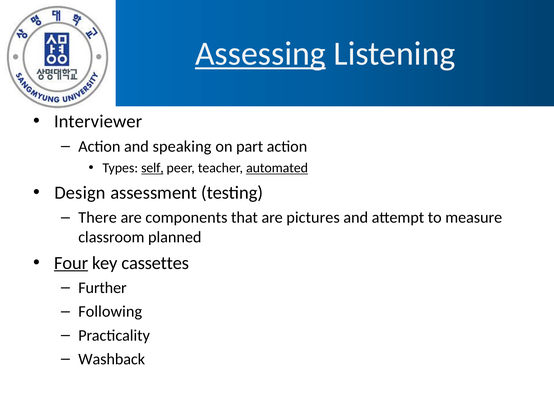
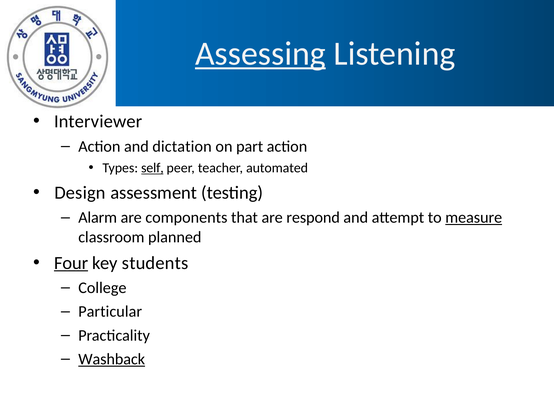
speaking: speaking -> dictation
automated underline: present -> none
There: There -> Alarm
pictures: pictures -> respond
measure underline: none -> present
cassettes: cassettes -> students
Further: Further -> College
Following: Following -> Particular
Washback underline: none -> present
